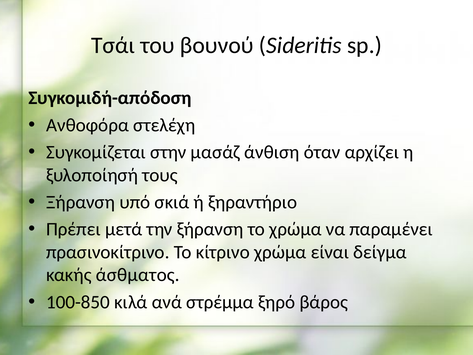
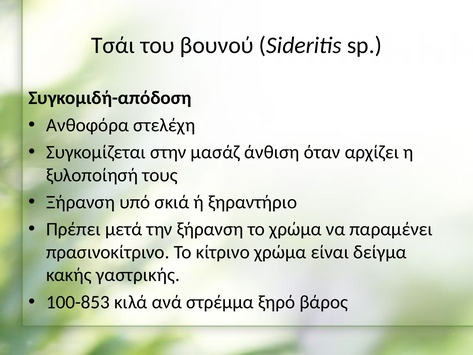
άσθματος: άσθματος -> γαστρικής
100-850: 100-850 -> 100-853
